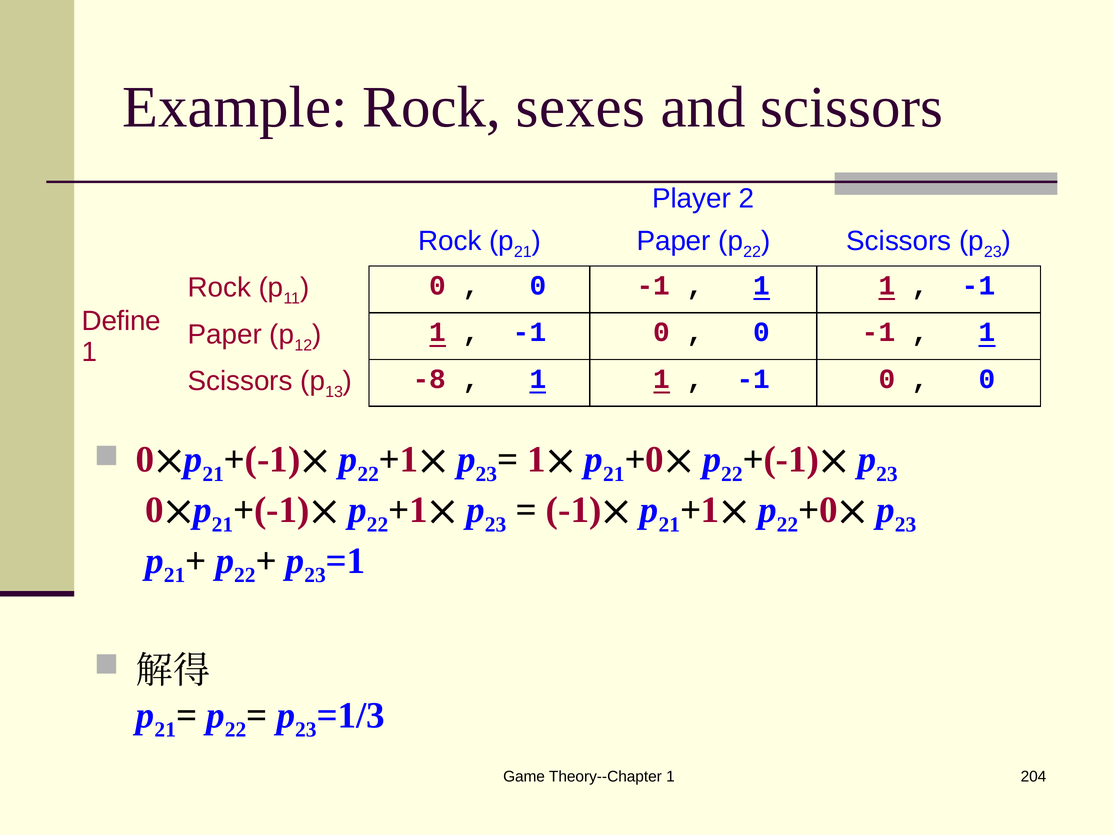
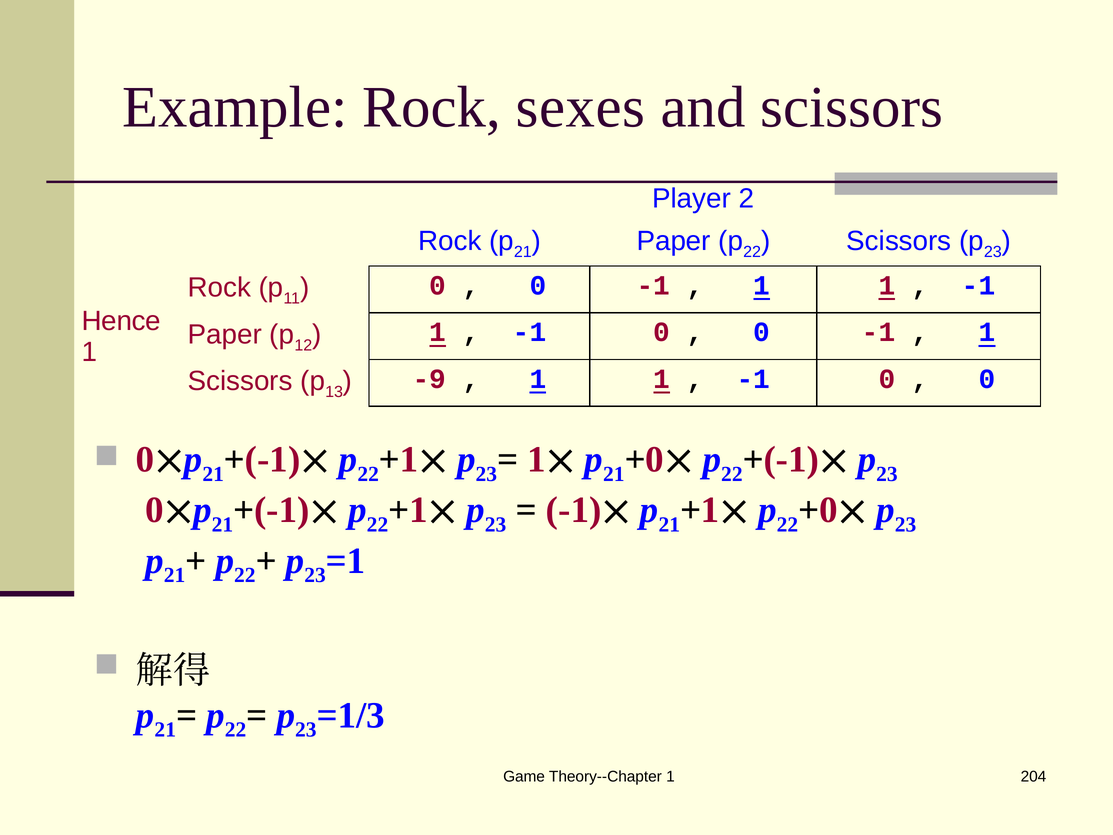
Define: Define -> Hence
-8: -8 -> -9
